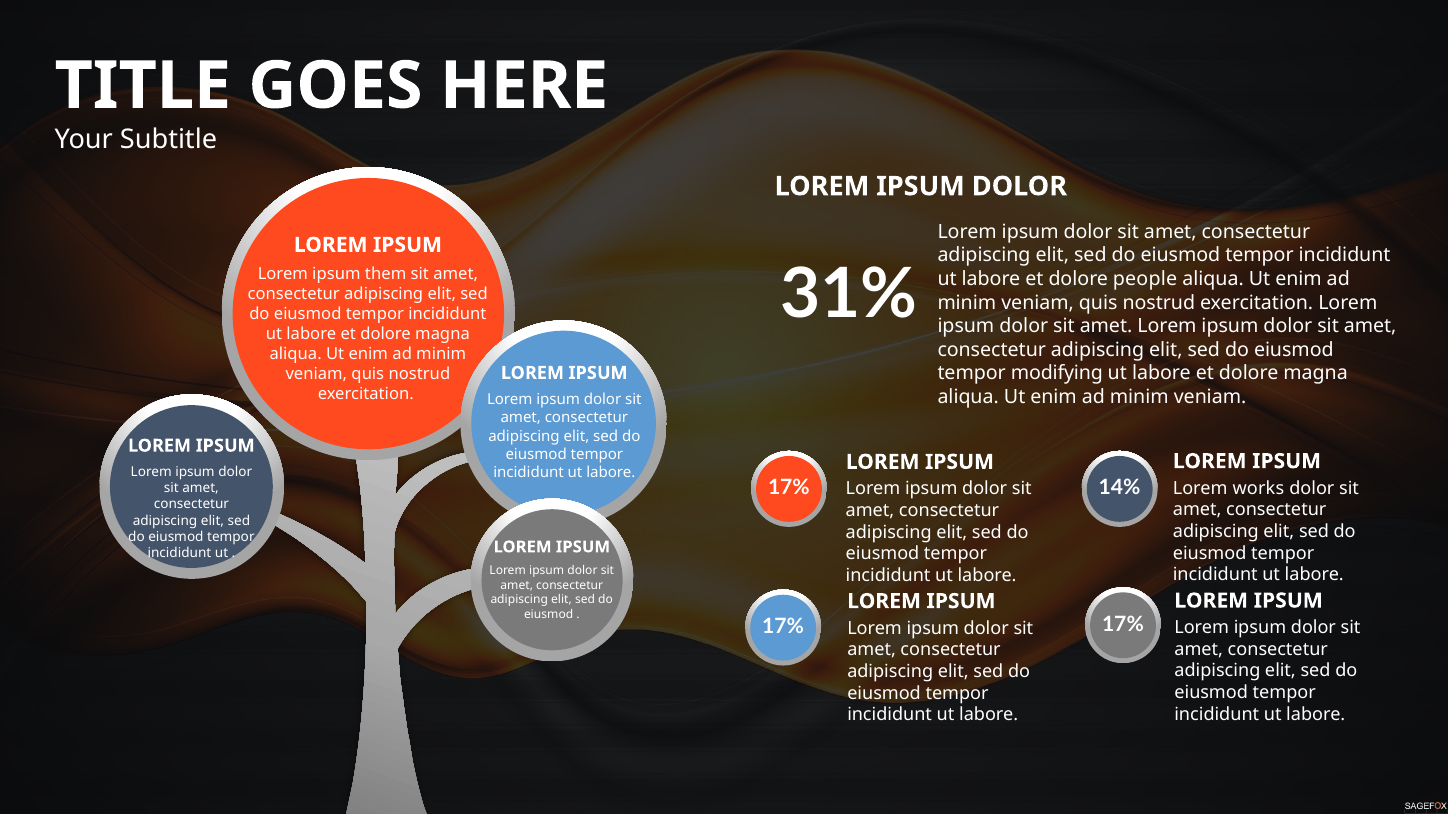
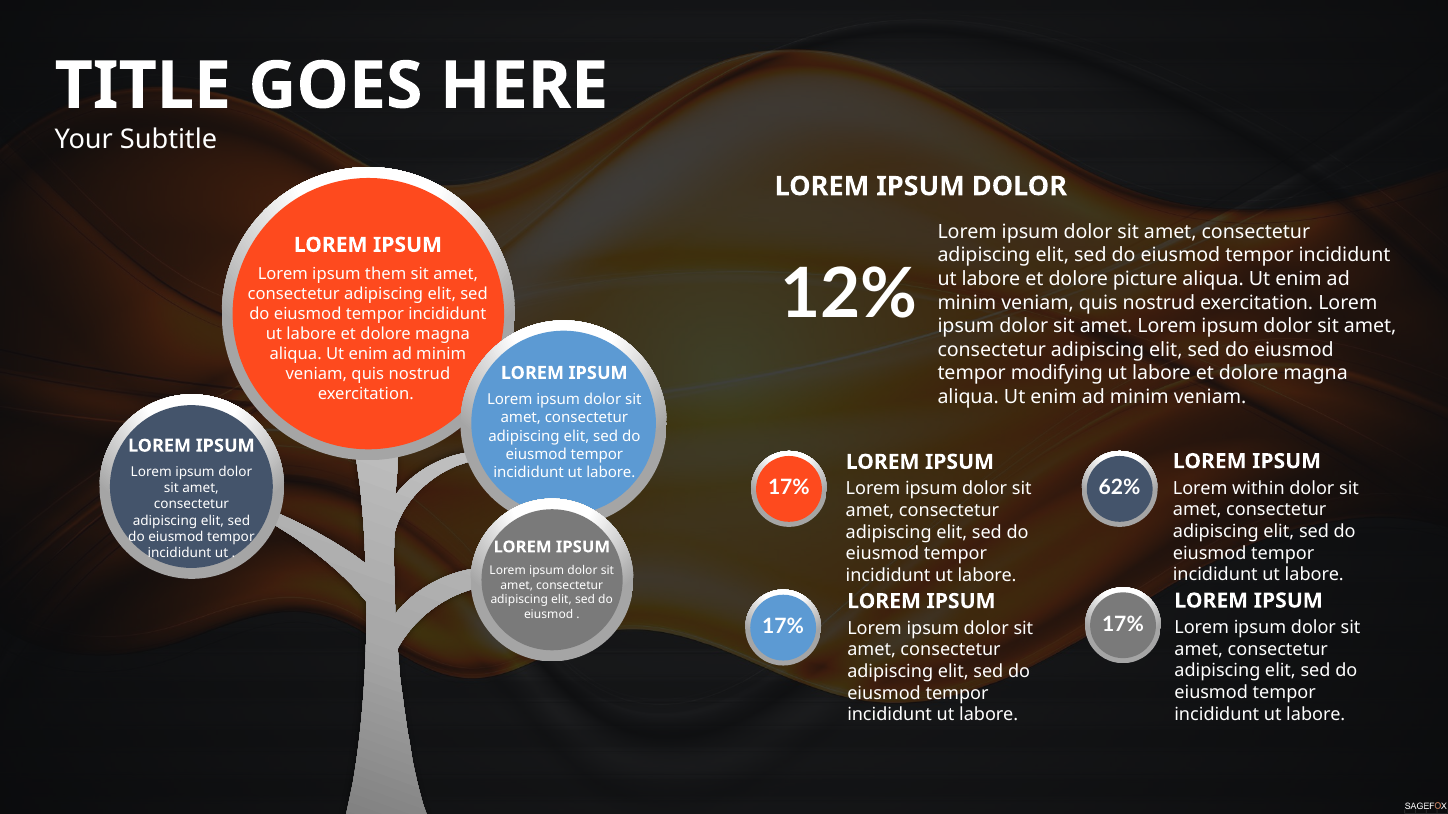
31%: 31% -> 12%
people: people -> picture
14%: 14% -> 62%
works: works -> within
